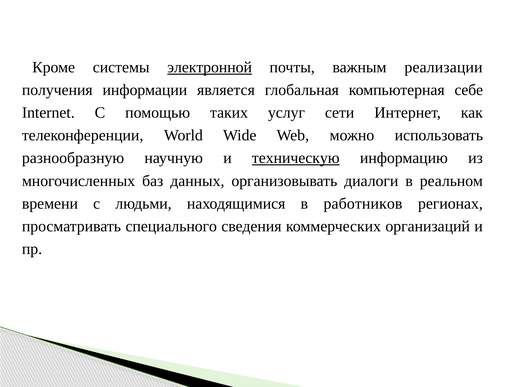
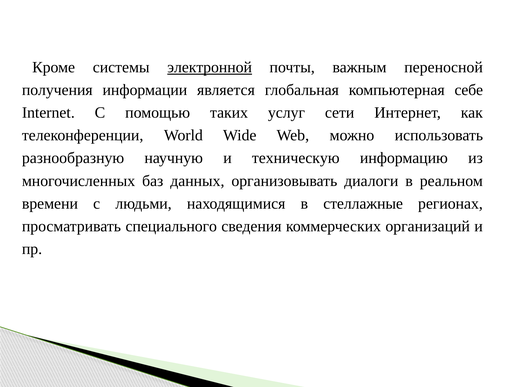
реализации: реализации -> переносной
техническую underline: present -> none
работников: работников -> стеллажные
